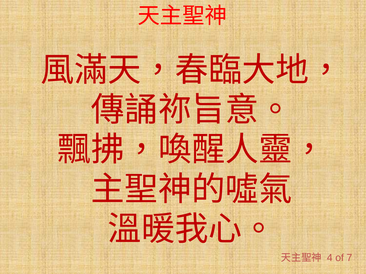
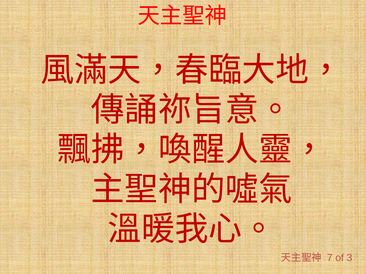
4: 4 -> 7
7: 7 -> 3
